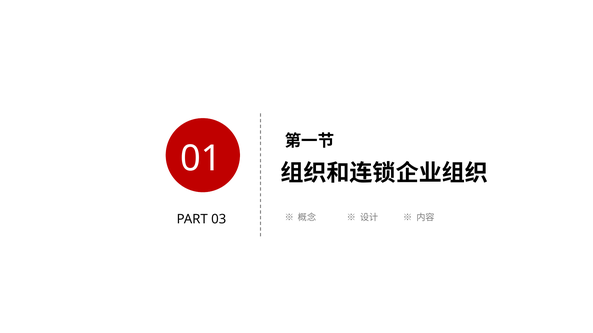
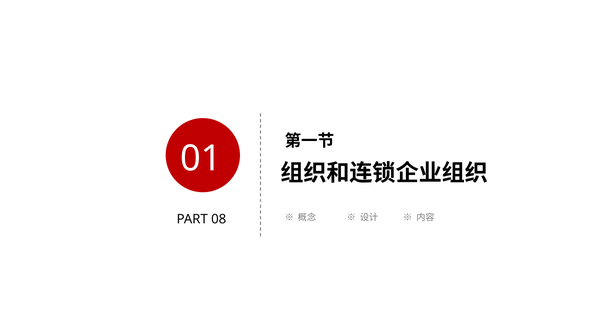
03: 03 -> 08
